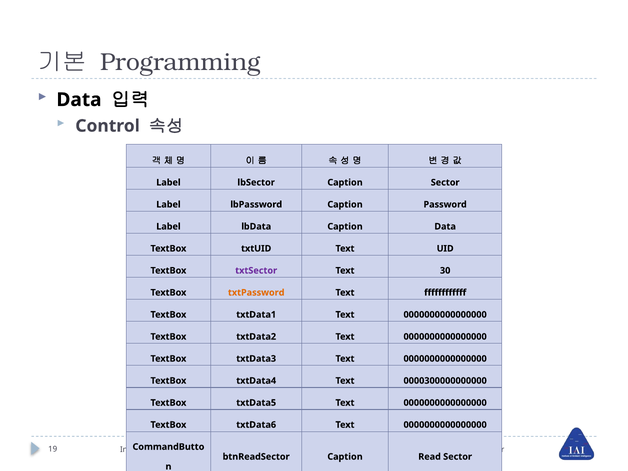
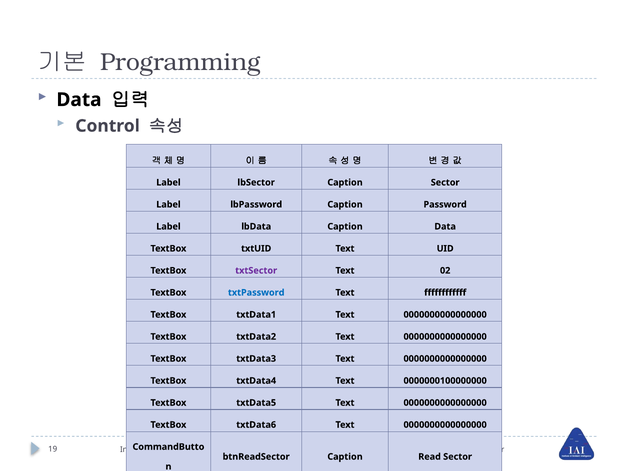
30: 30 -> 02
txtPassword colour: orange -> blue
0000300000000000: 0000300000000000 -> 0000000100000000
